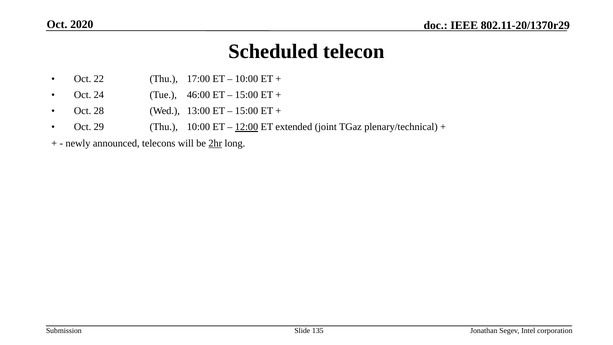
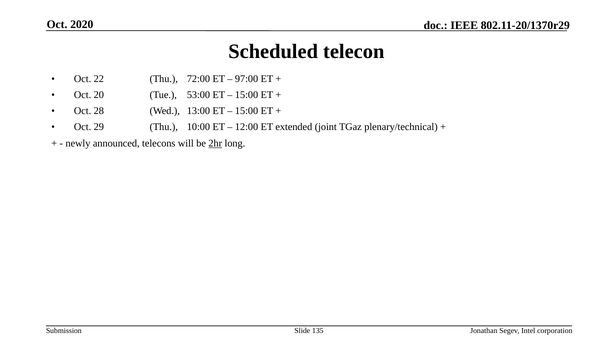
17:00: 17:00 -> 72:00
10:00 at (247, 79): 10:00 -> 97:00
24: 24 -> 20
46:00: 46:00 -> 53:00
12:00 underline: present -> none
